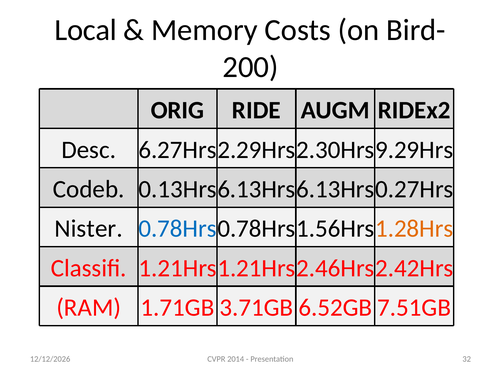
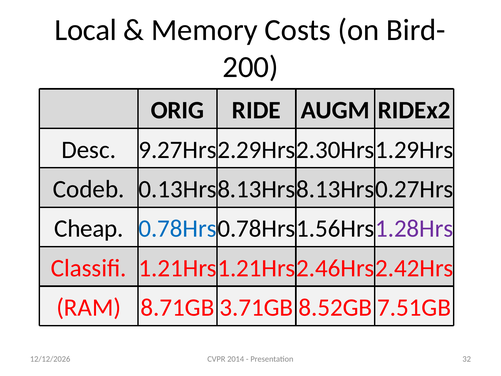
6.27Hrs: 6.27Hrs -> 9.27Hrs
9.29Hrs: 9.29Hrs -> 1.29Hrs
6.13Hrs at (256, 189): 6.13Hrs -> 8.13Hrs
6.13Hrs at (335, 189): 6.13Hrs -> 8.13Hrs
Nister: Nister -> Cheap
1.28Hrs colour: orange -> purple
1.71GB: 1.71GB -> 8.71GB
6.52GB: 6.52GB -> 8.52GB
